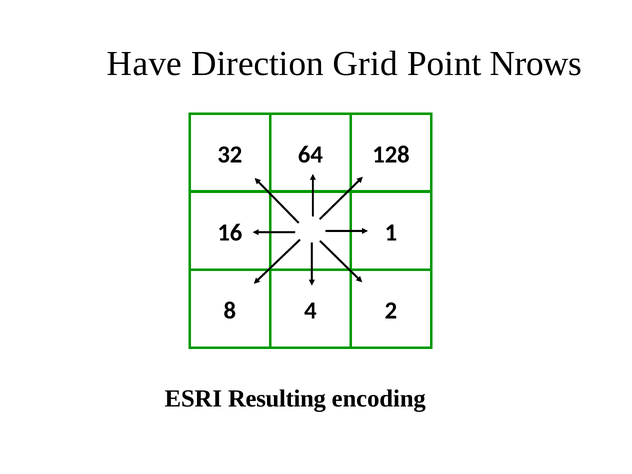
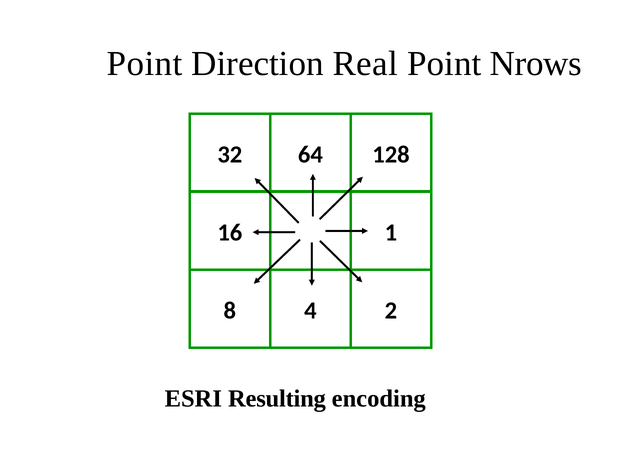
Have at (144, 64): Have -> Point
Grid: Grid -> Real
